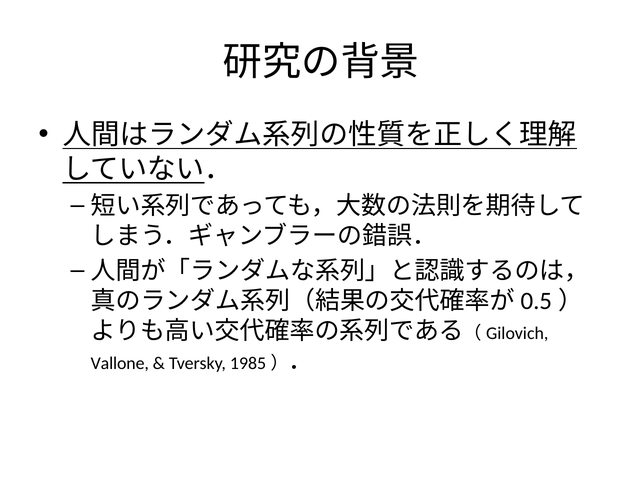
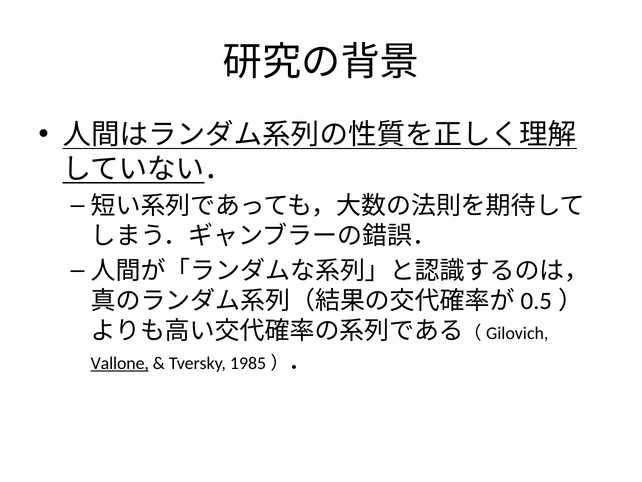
Vallone underline: none -> present
